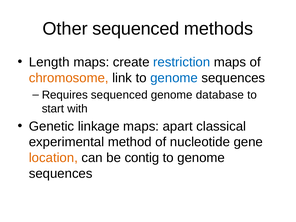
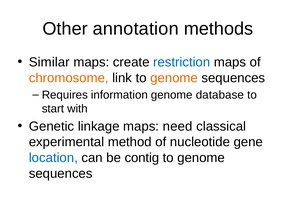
Other sequenced: sequenced -> annotation
Length: Length -> Similar
genome at (174, 78) colour: blue -> orange
Requires sequenced: sequenced -> information
apart: apart -> need
location colour: orange -> blue
